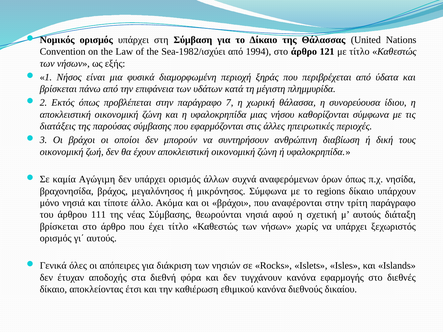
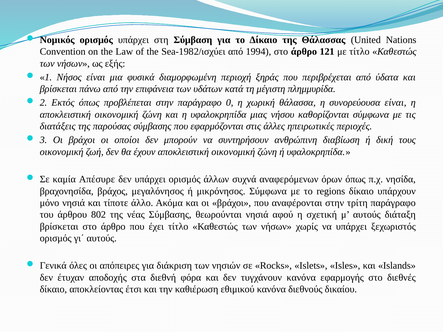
7: 7 -> 0
συνορεύουσα ίδιου: ίδιου -> είναι
Αγώγιµη: Αγώγιµη -> Απέσυρε
111: 111 -> 802
